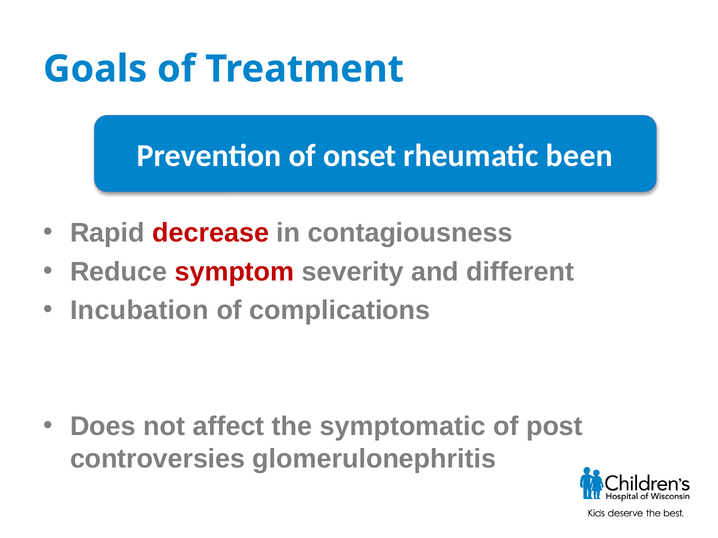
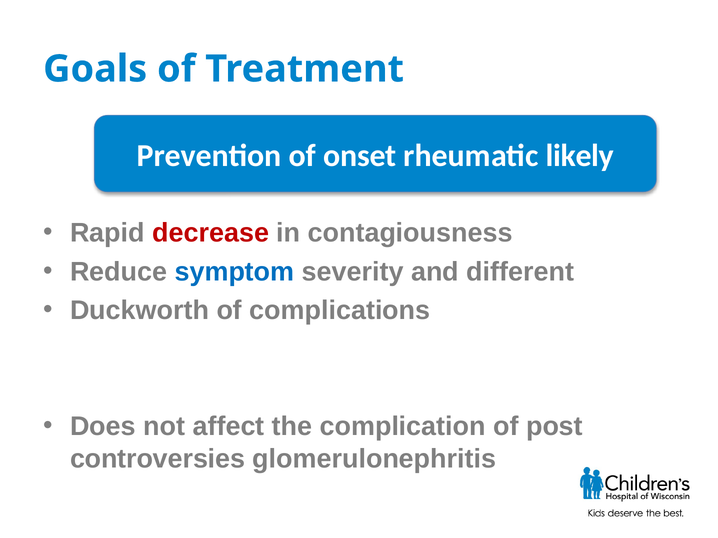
been: been -> likely
symptom colour: red -> blue
Incubation: Incubation -> Duckworth
symptomatic: symptomatic -> complication
